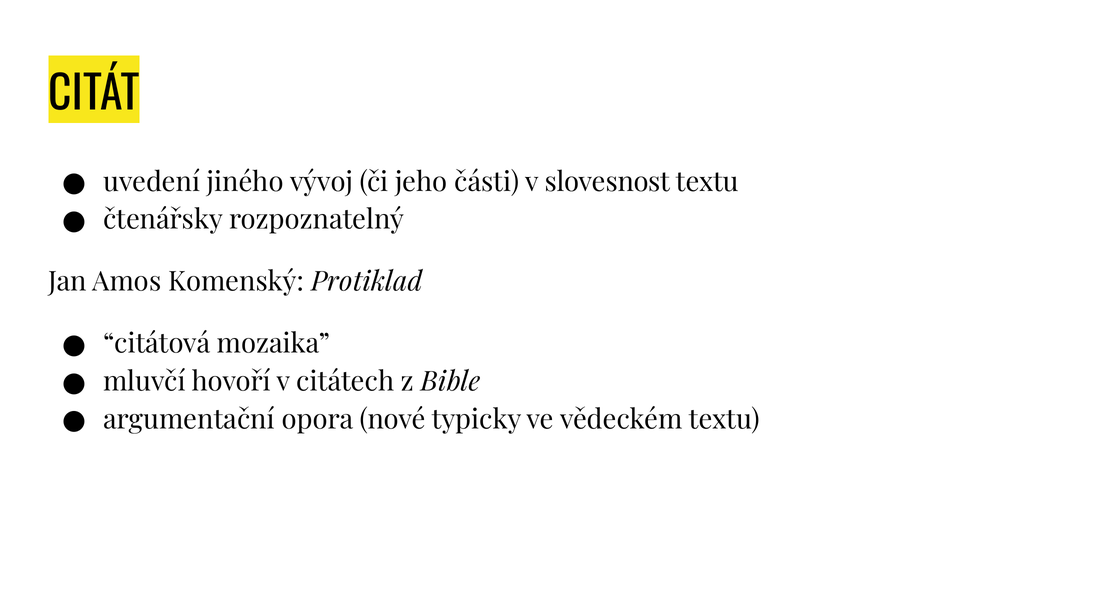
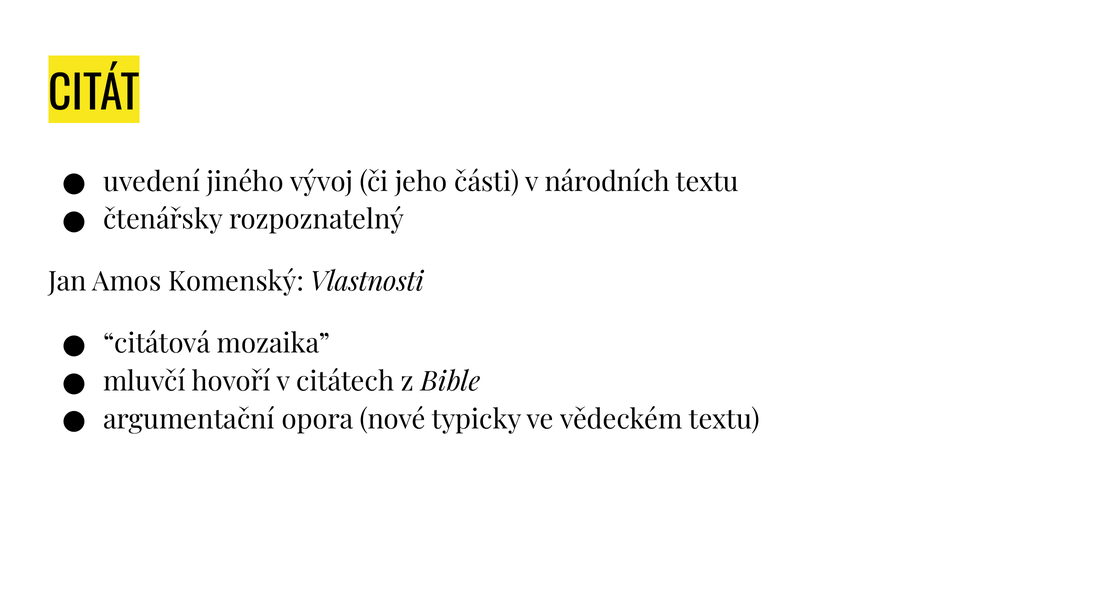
slovesnost: slovesnost -> národních
Protiklad: Protiklad -> Vlastnosti
